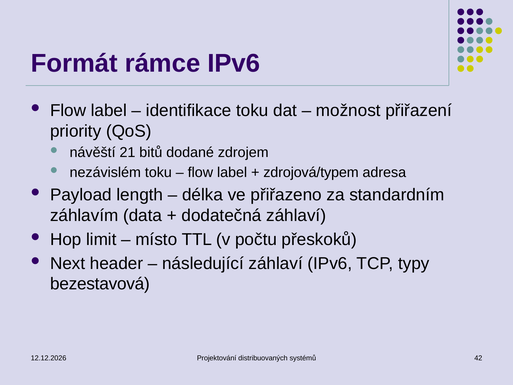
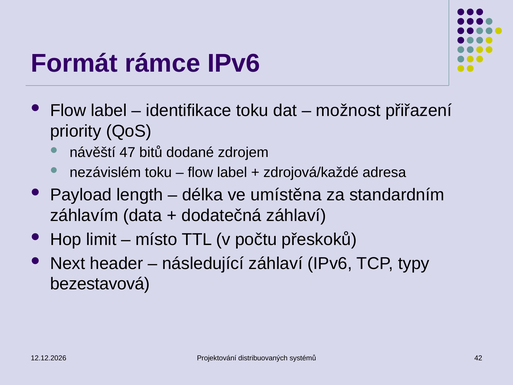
21: 21 -> 47
zdrojová/typem: zdrojová/typem -> zdrojová/každé
přiřazeno: přiřazeno -> umístěna
